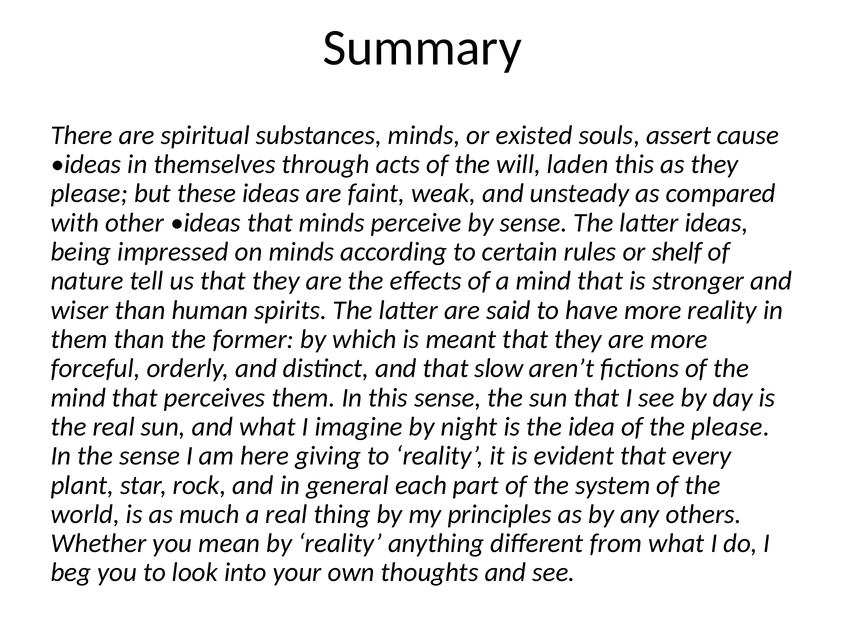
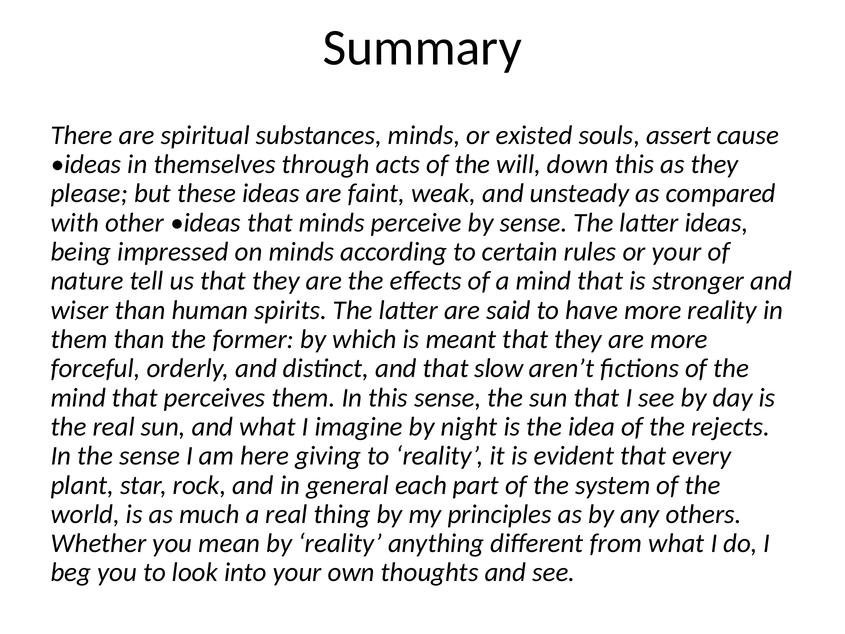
laden: laden -> down
or shelf: shelf -> your
the please: please -> rejects
